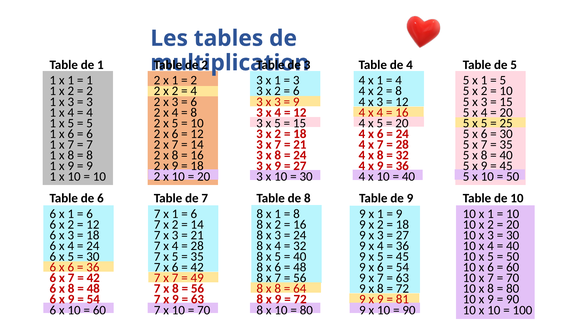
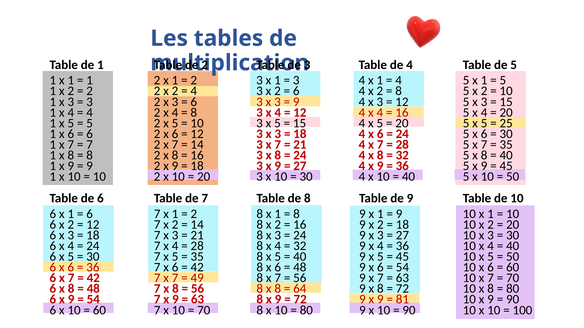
2 at (278, 134): 2 -> 3
6 at (194, 214): 6 -> 2
